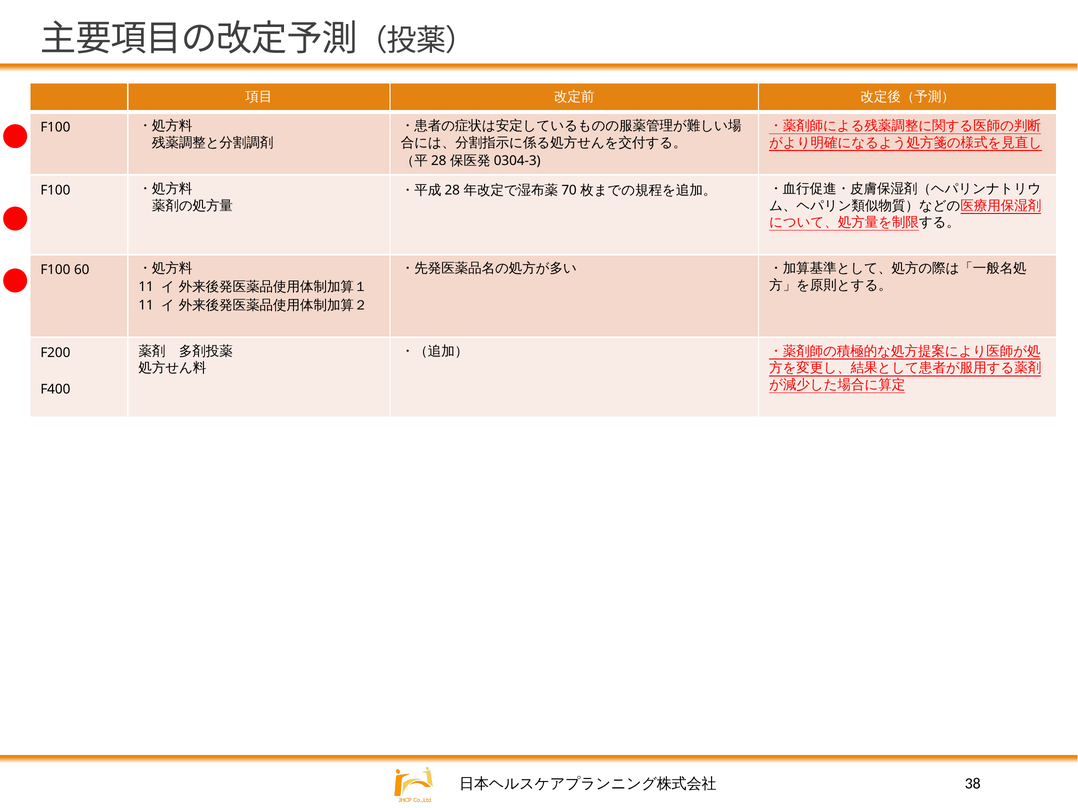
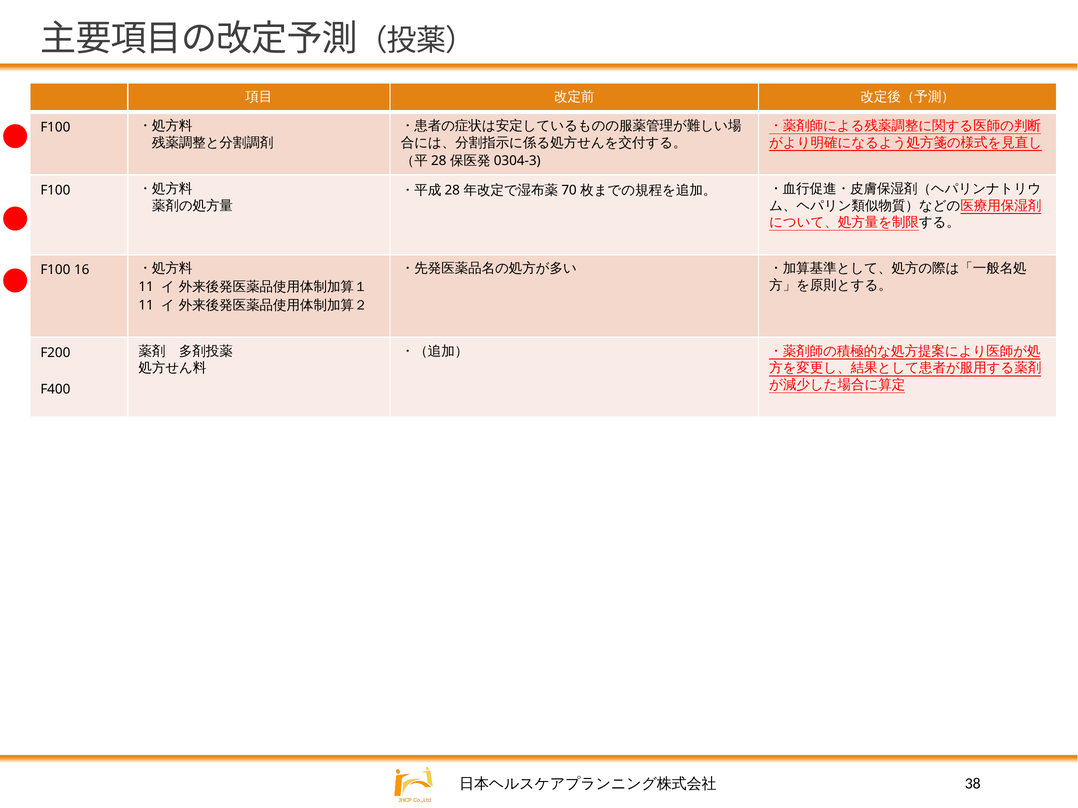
60: 60 -> 16
